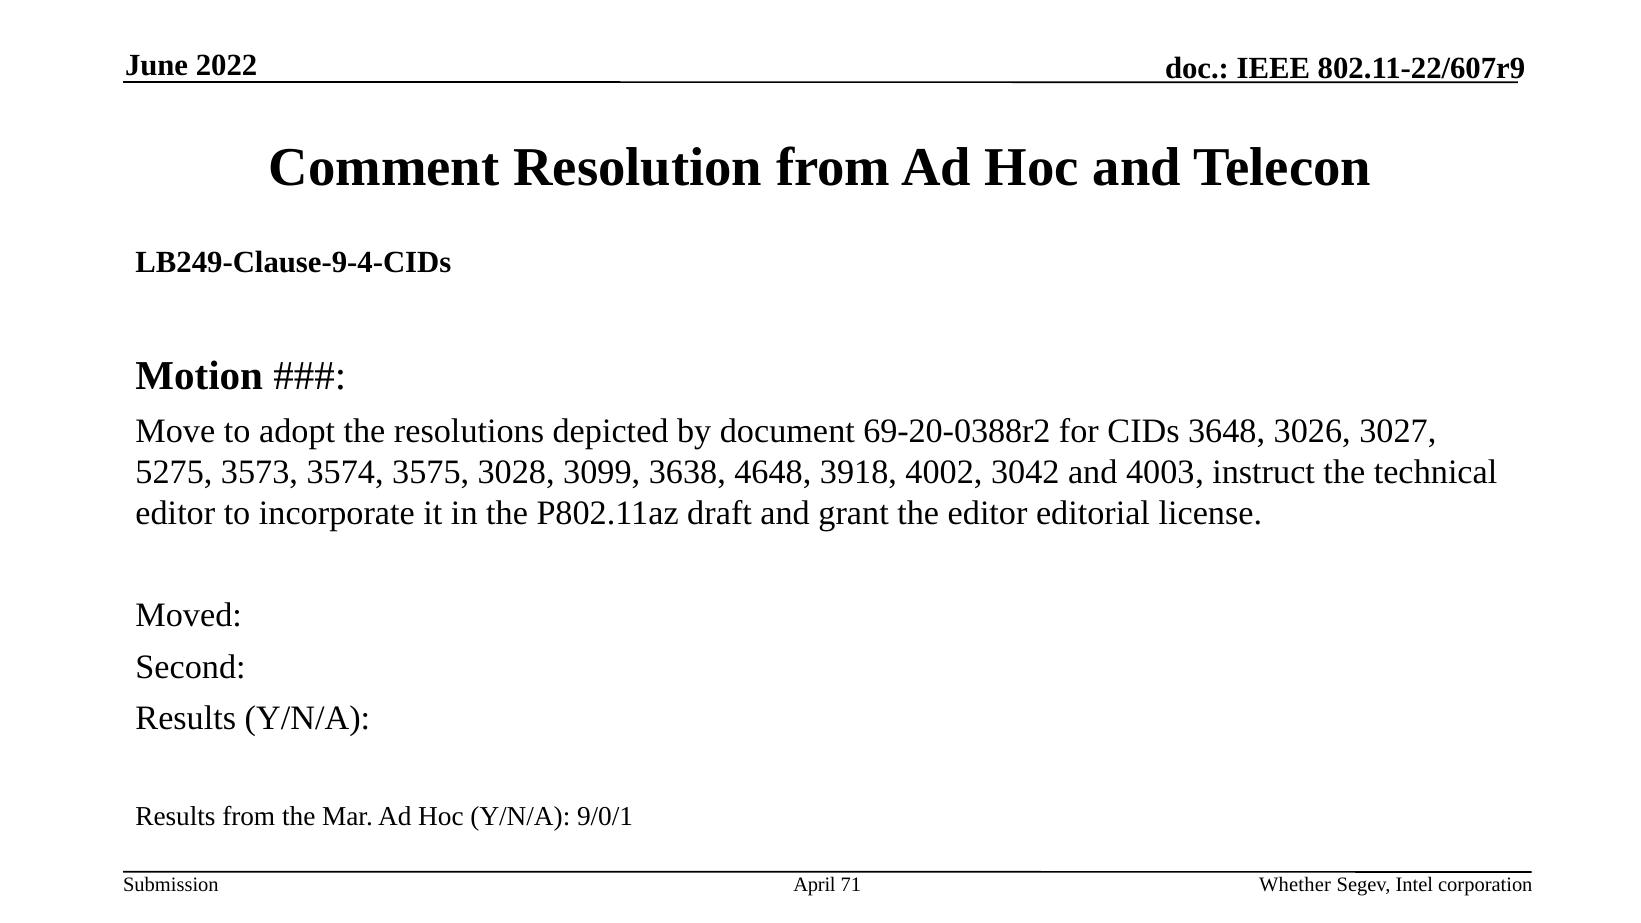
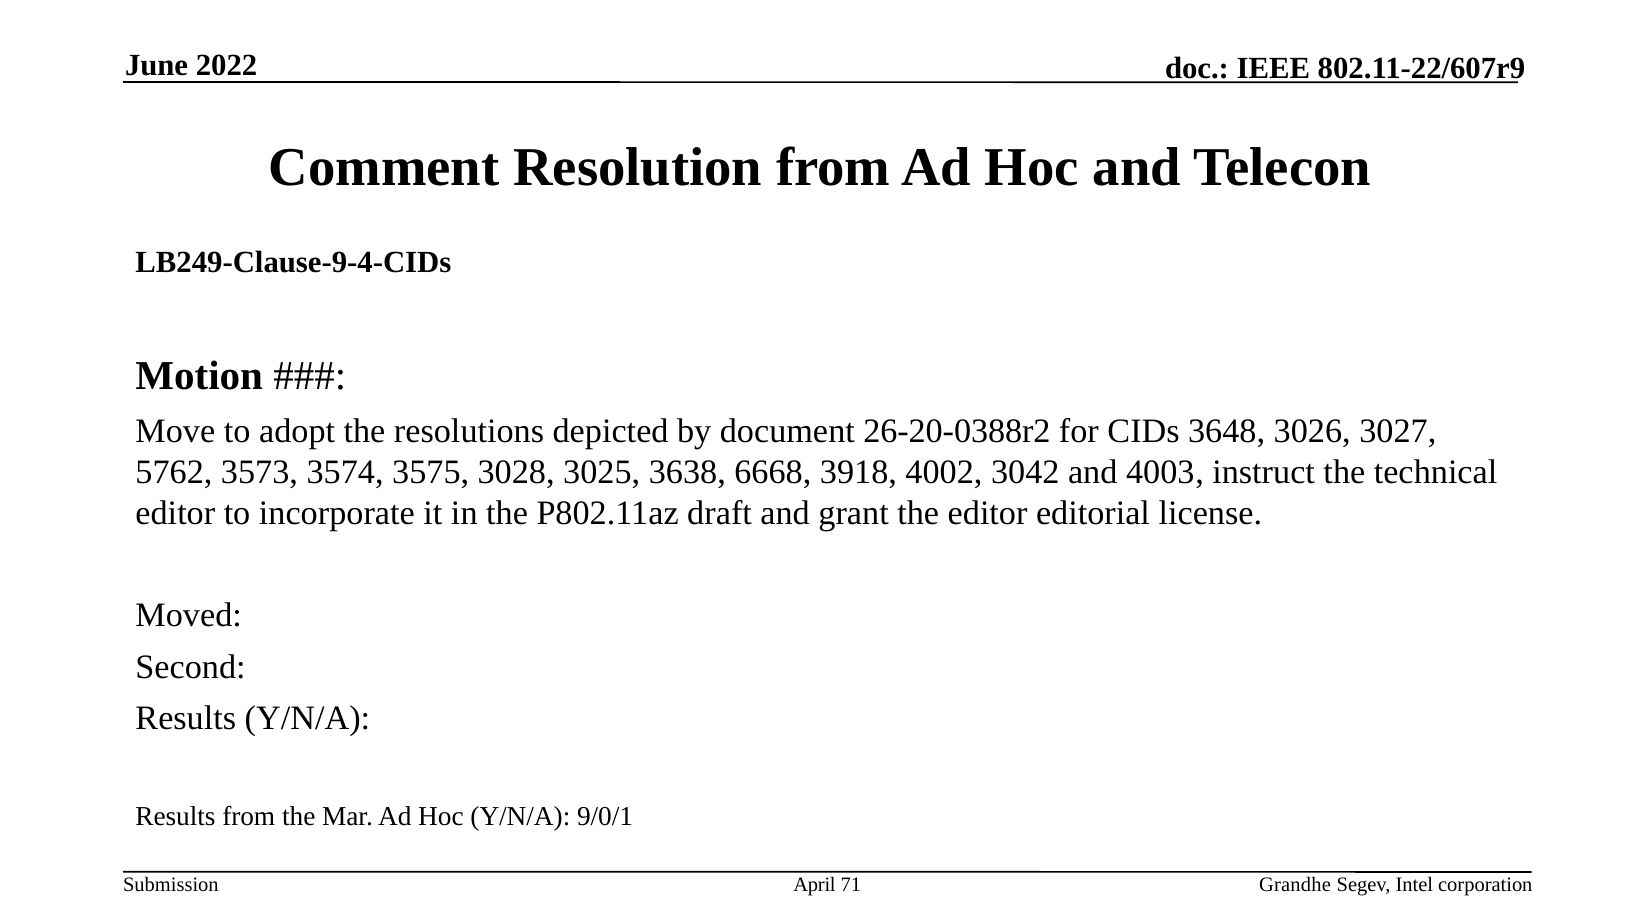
69-20-0388r2: 69-20-0388r2 -> 26-20-0388r2
5275: 5275 -> 5762
3099: 3099 -> 3025
4648: 4648 -> 6668
Whether: Whether -> Grandhe
